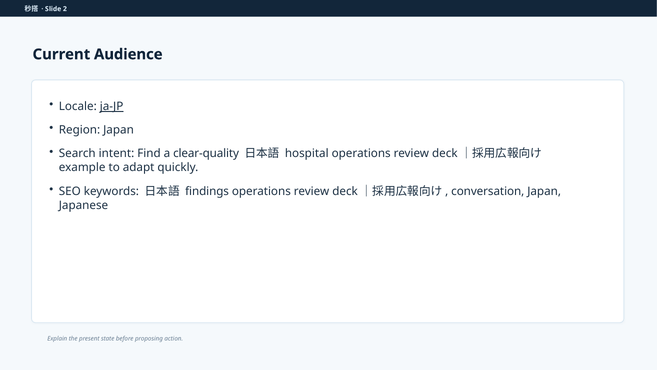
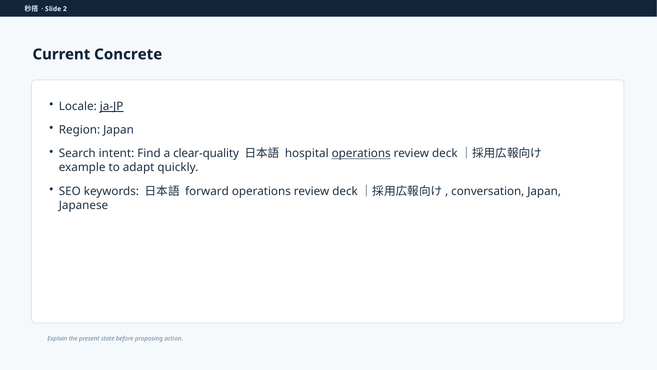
Audience: Audience -> Concrete
operations at (361, 153) underline: none -> present
findings: findings -> forward
